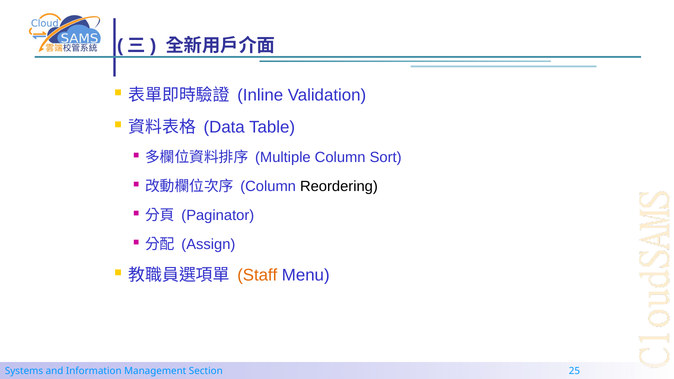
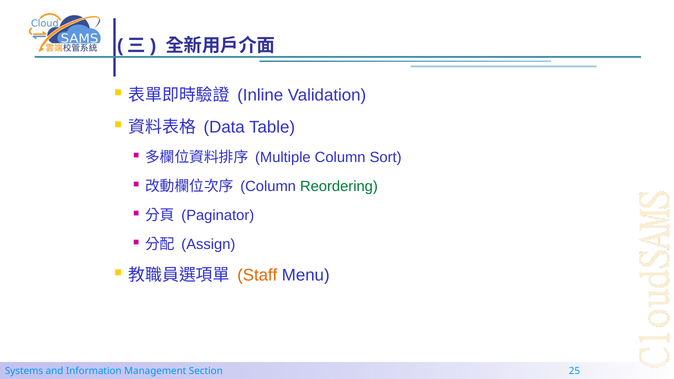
Reordering colour: black -> green
